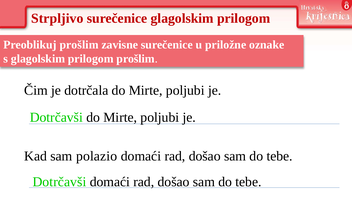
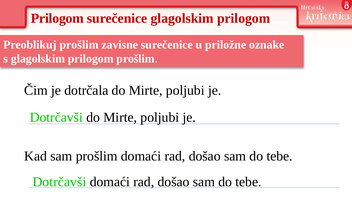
Strpljivo at (57, 18): Strpljivo -> Prilogom
sam polazio: polazio -> prošlim
